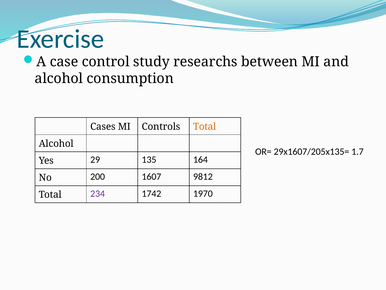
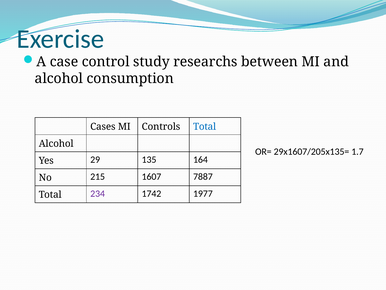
Total at (205, 126) colour: orange -> blue
200: 200 -> 215
9812: 9812 -> 7887
1970: 1970 -> 1977
